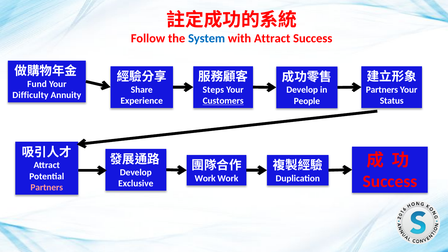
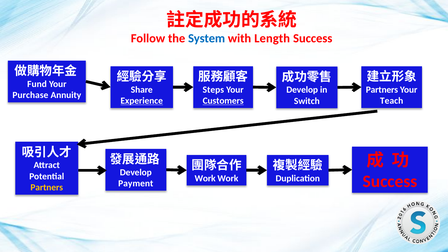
with Attract: Attract -> Length
Difficulty: Difficulty -> Purchase
Experience underline: none -> present
Status: Status -> Teach
People: People -> Switch
Exclusive: Exclusive -> Payment
Partners at (47, 187) colour: pink -> yellow
